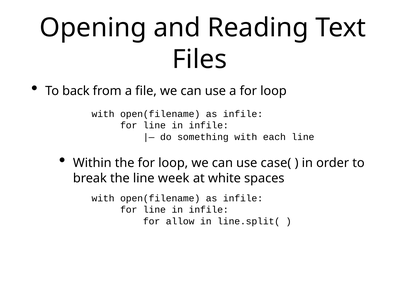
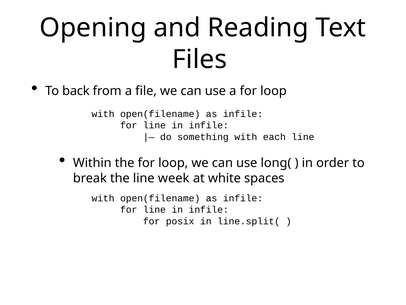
case(: case( -> long(
allow: allow -> posix
